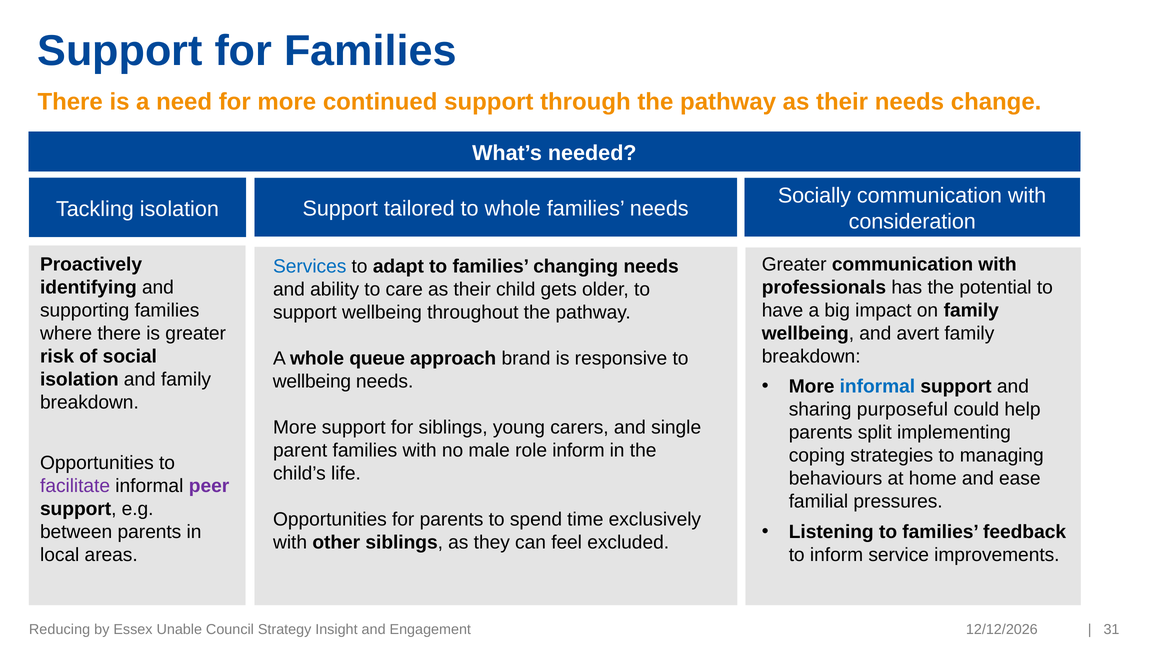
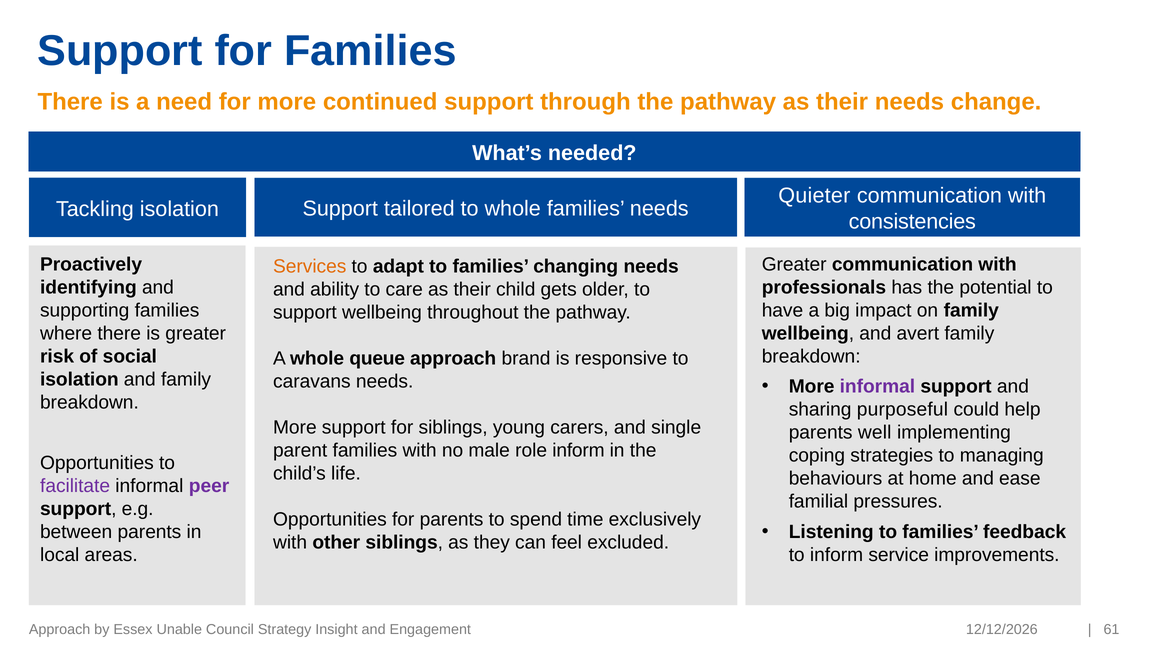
Socially: Socially -> Quieter
consideration: consideration -> consistencies
Services colour: blue -> orange
wellbeing at (312, 382): wellbeing -> caravans
informal at (877, 387) colour: blue -> purple
split: split -> well
Reducing at (60, 630): Reducing -> Approach
31: 31 -> 61
